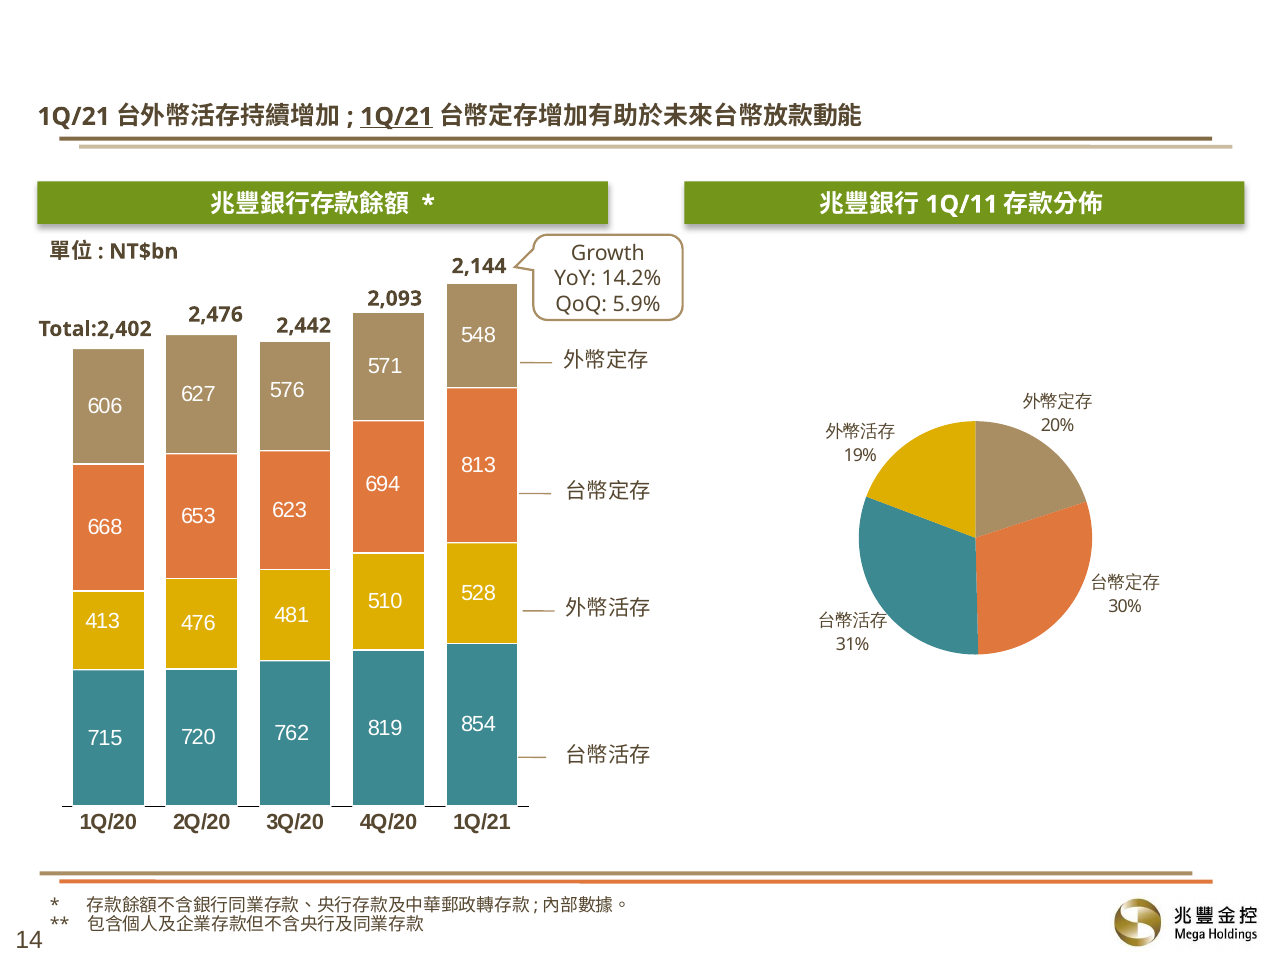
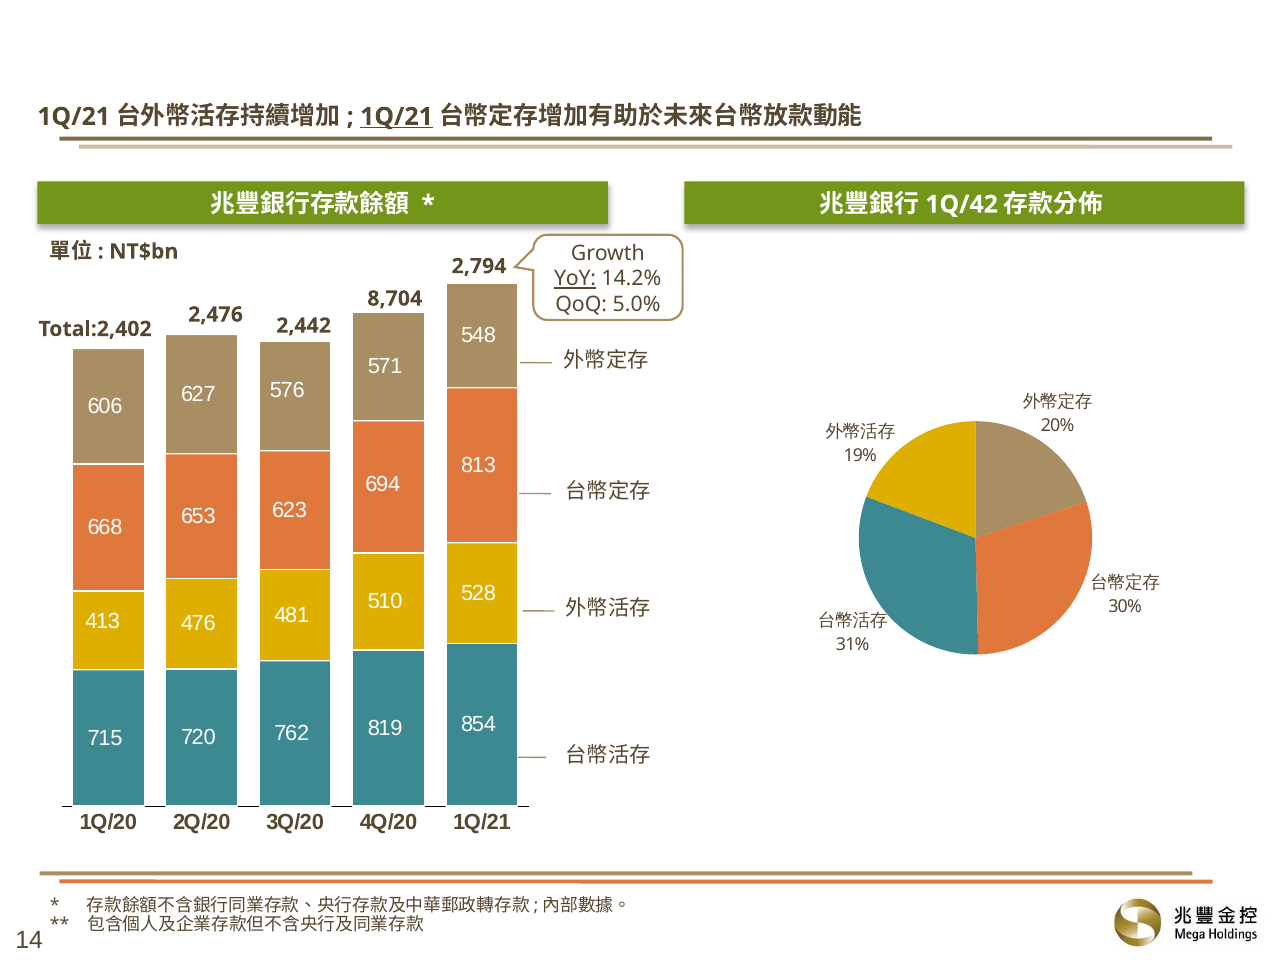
1Q/11: 1Q/11 -> 1Q/42
2,144: 2,144 -> 2,794
YoY underline: none -> present
2,093: 2,093 -> 8,704
5.9%: 5.9% -> 5.0%
